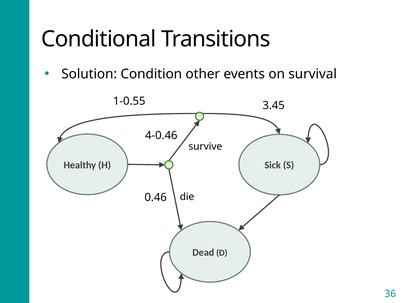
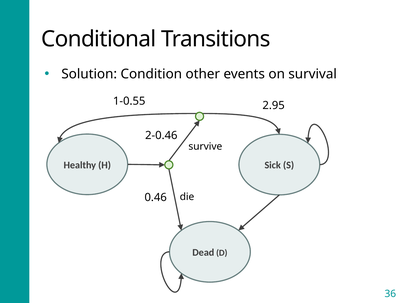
3.45: 3.45 -> 2.95
4-0.46: 4-0.46 -> 2-0.46
